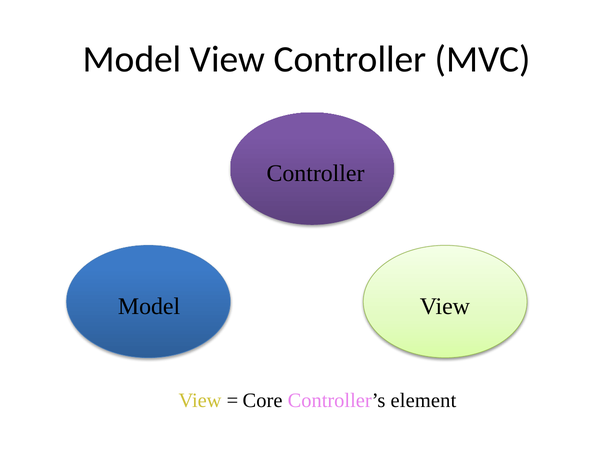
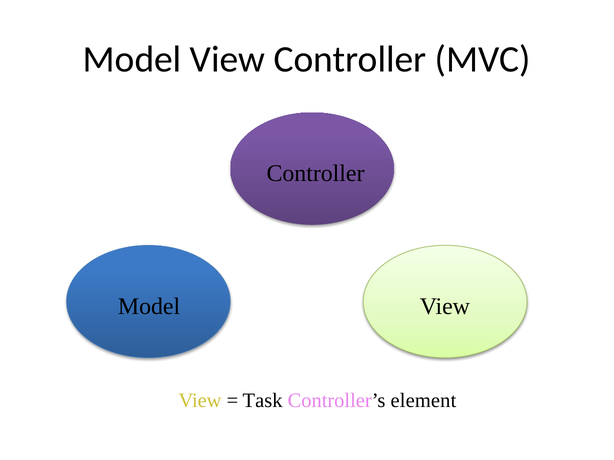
Core: Core -> Task
